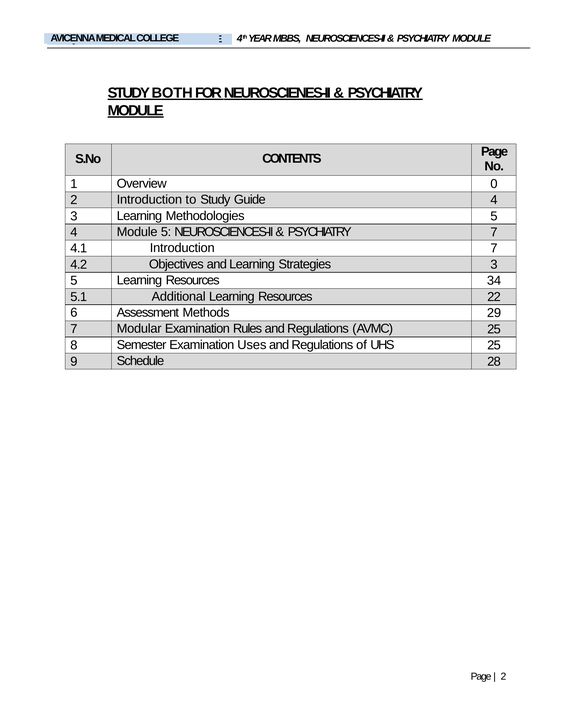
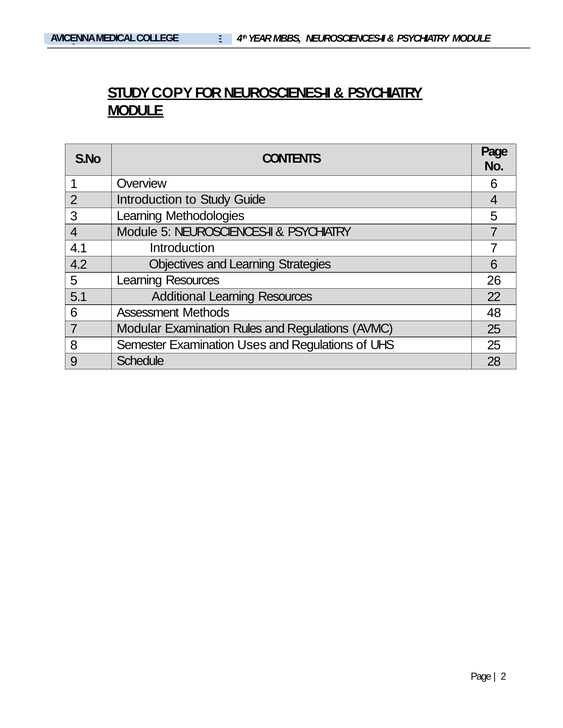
BOTH: BOTH -> COPY
Overview 0: 0 -> 6
Strategies 3: 3 -> 6
34: 34 -> 26
29: 29 -> 48
